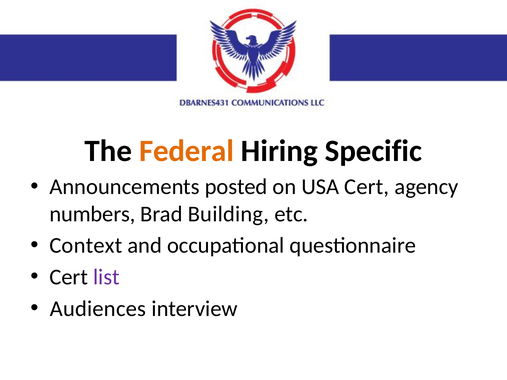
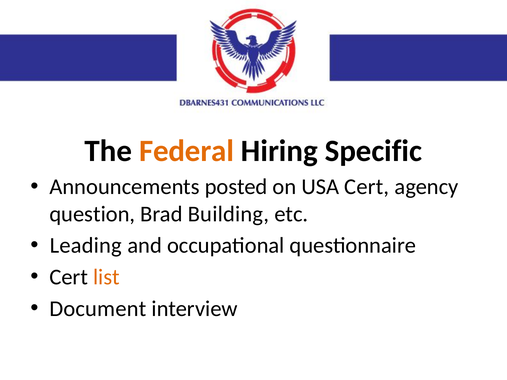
numbers: numbers -> question
Context: Context -> Leading
list colour: purple -> orange
Audiences: Audiences -> Document
